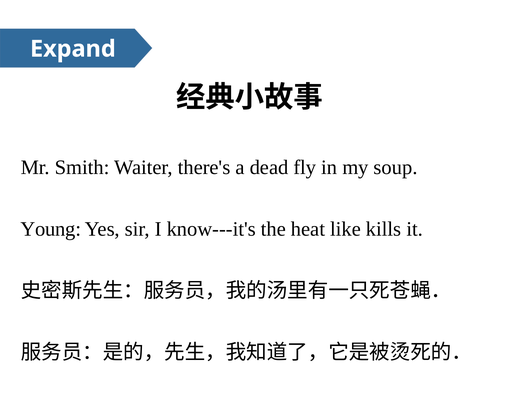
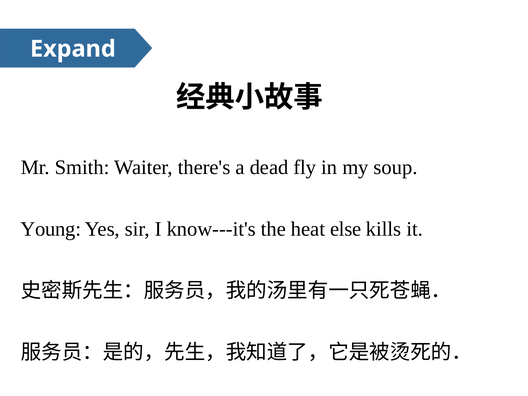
like: like -> else
